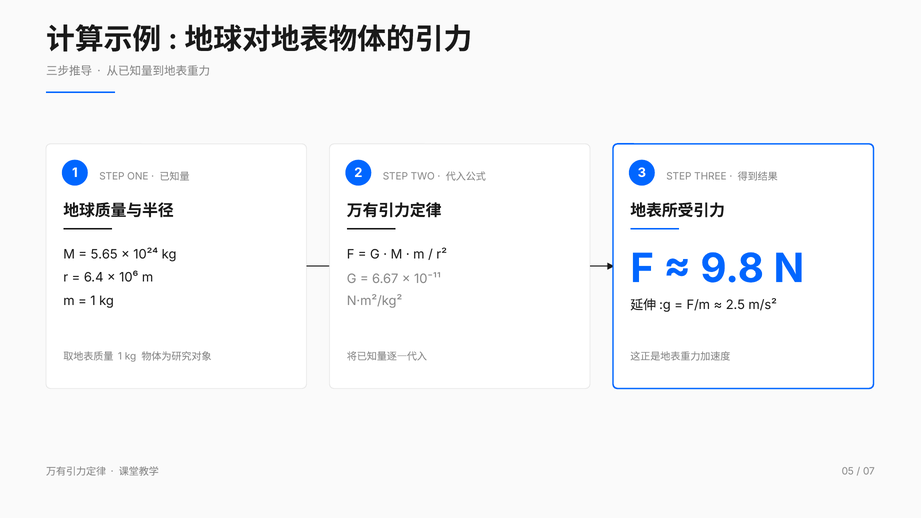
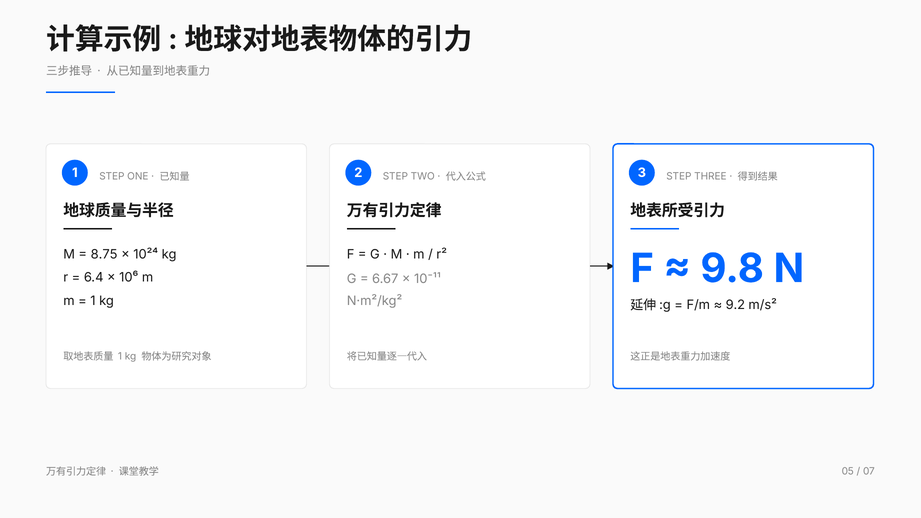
5.65: 5.65 -> 8.75
2.5: 2.5 -> 9.2
